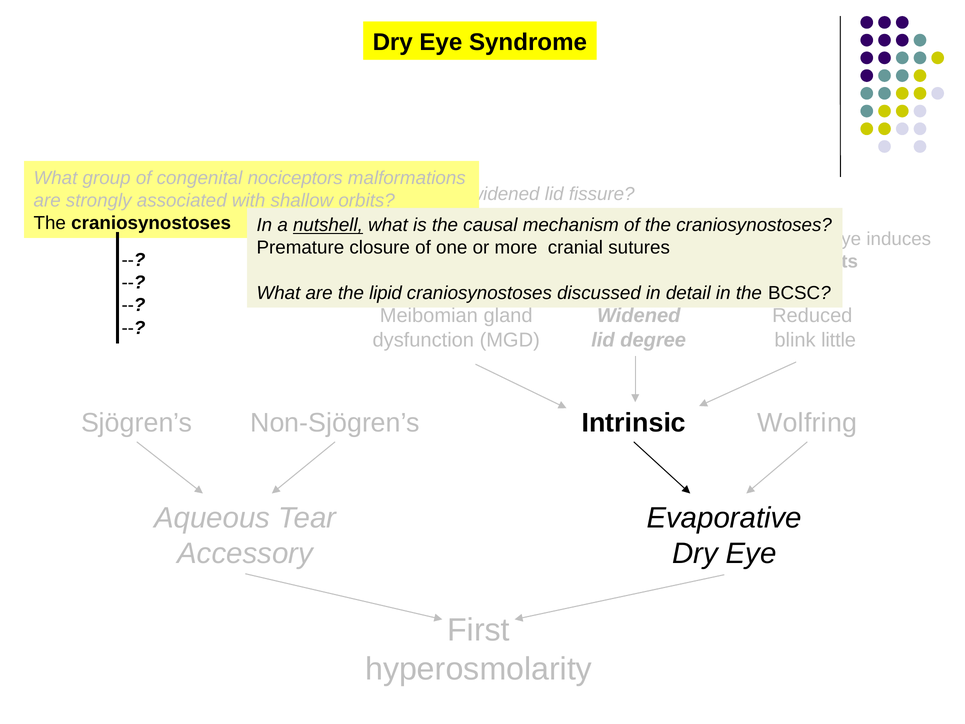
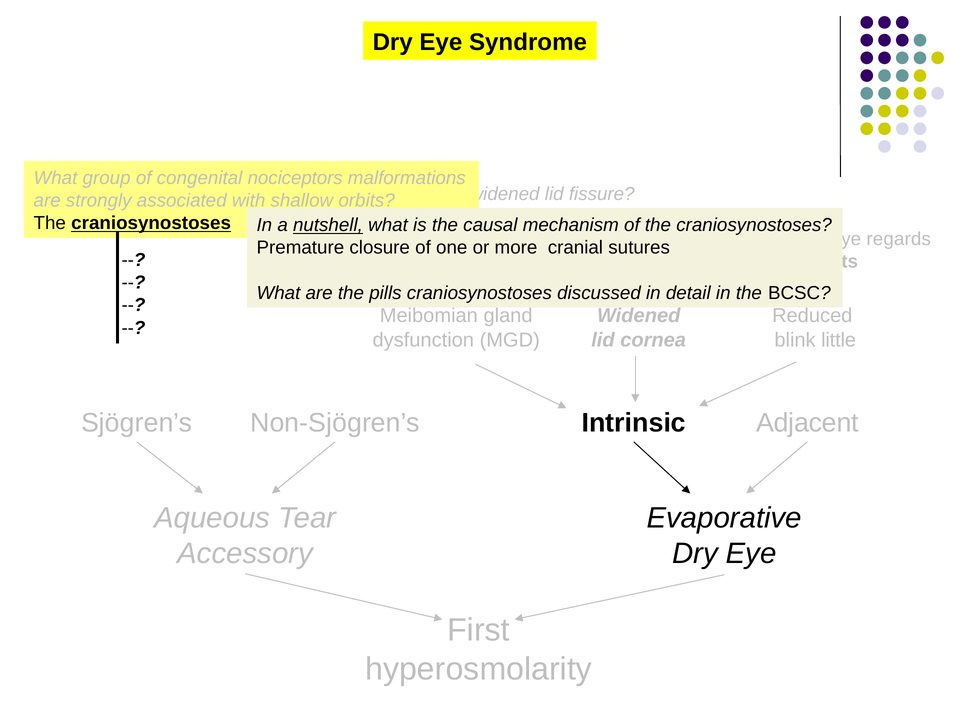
craniosynostoses at (151, 223) underline: none -> present
induces: induces -> regards
lipid: lipid -> pills
degree: degree -> cornea
Wolfring: Wolfring -> Adjacent
